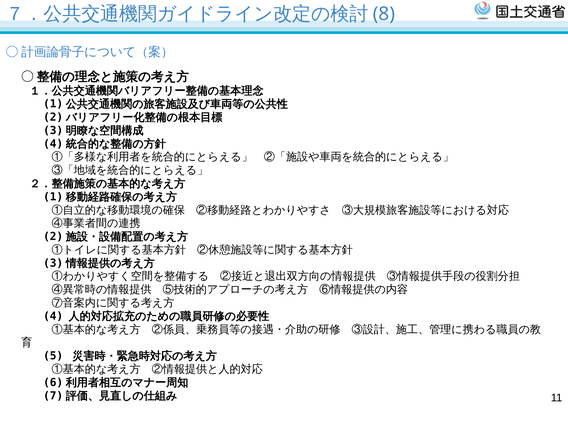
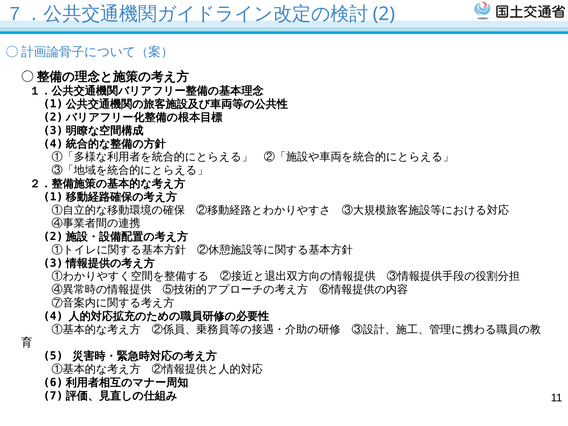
8: 8 -> 2
